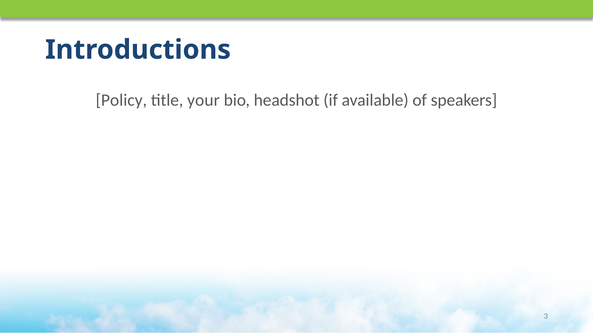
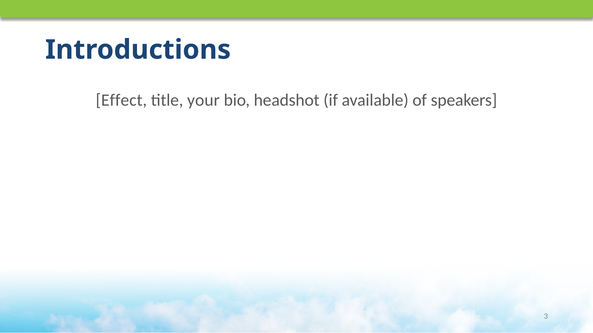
Policy: Policy -> Effect
